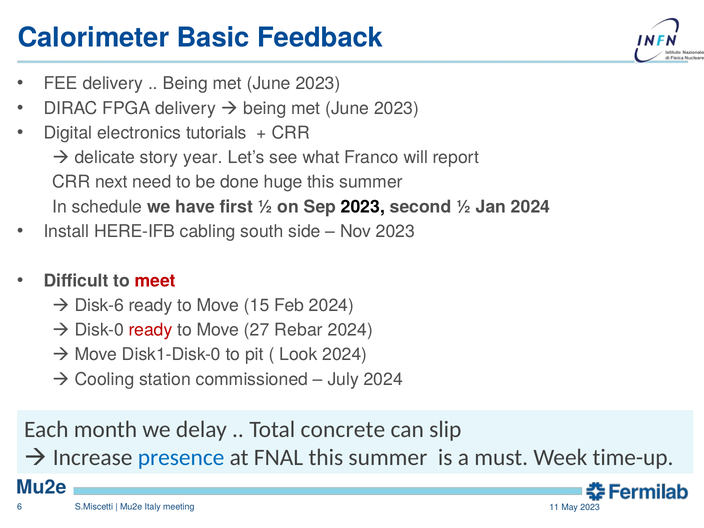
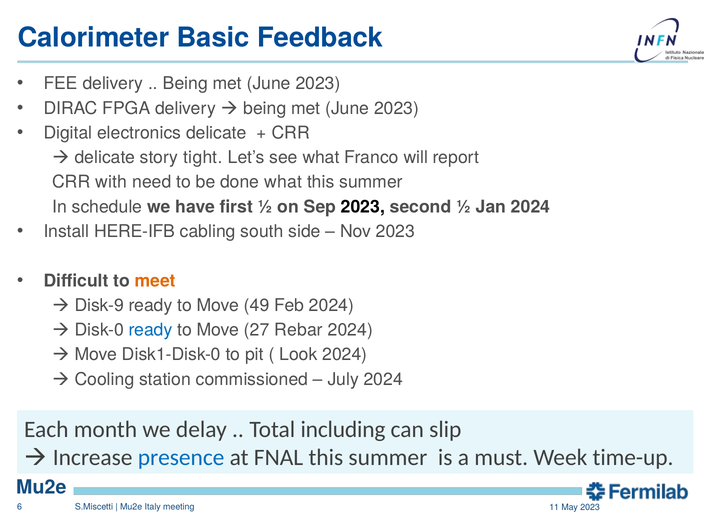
electronics tutorials: tutorials -> delicate
year: year -> tight
next: next -> with
done huge: huge -> what
meet colour: red -> orange
Disk-6: Disk-6 -> Disk-9
15: 15 -> 49
ready at (151, 330) colour: red -> blue
concrete: concrete -> including
